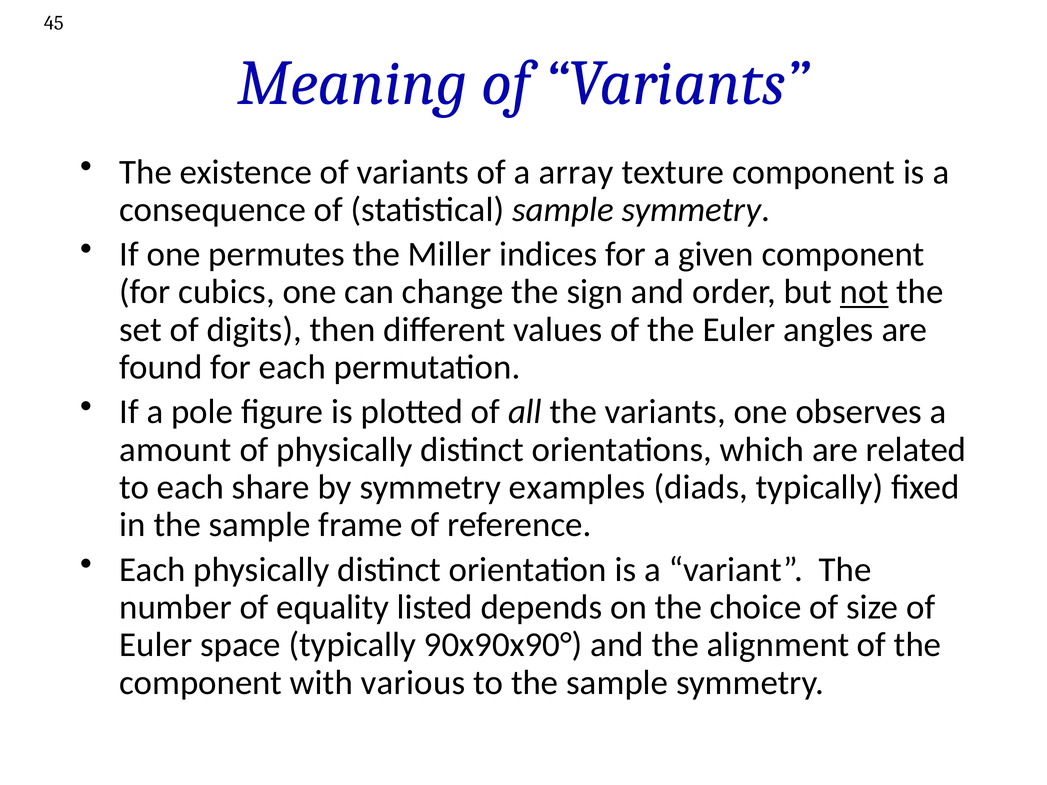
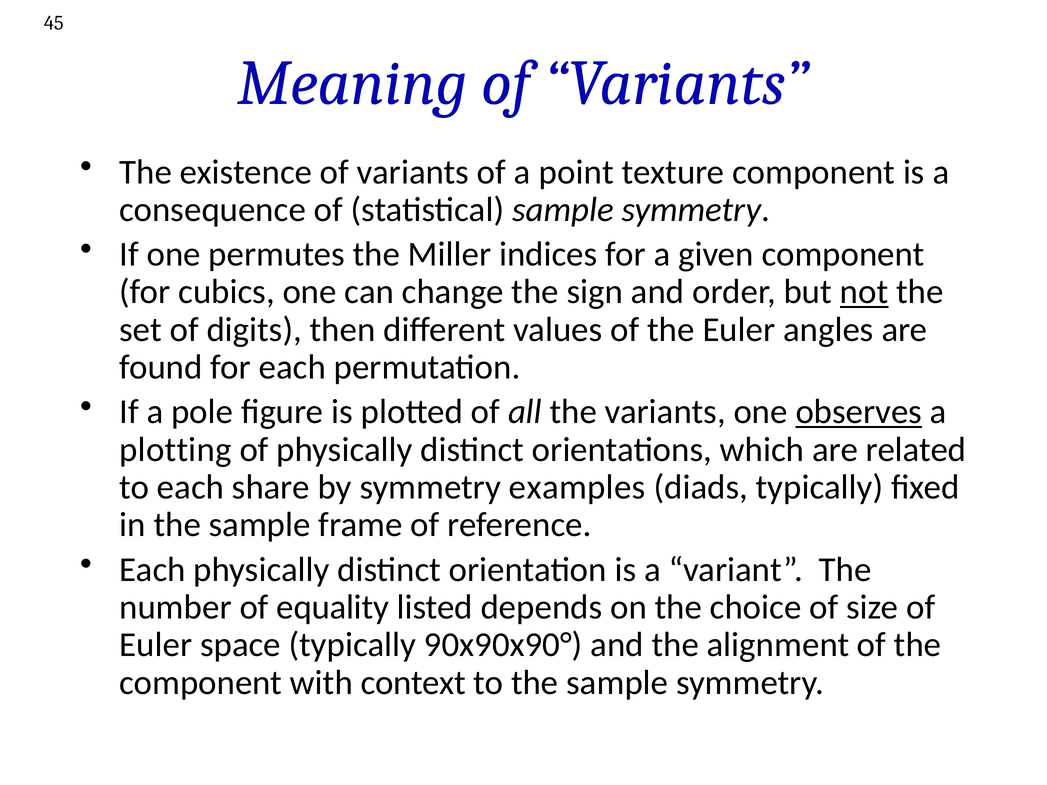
array: array -> point
observes underline: none -> present
amount: amount -> plotting
various: various -> context
